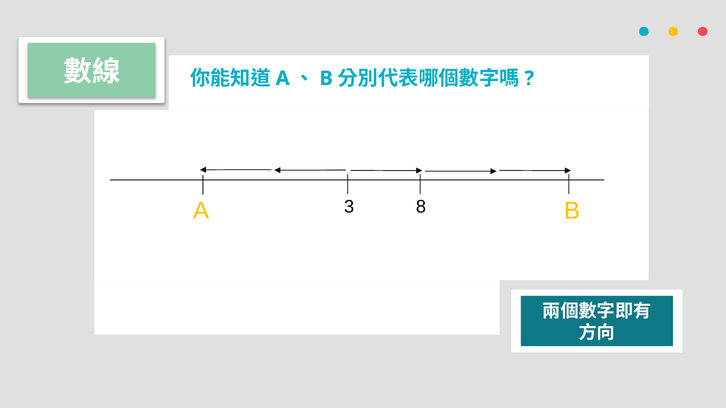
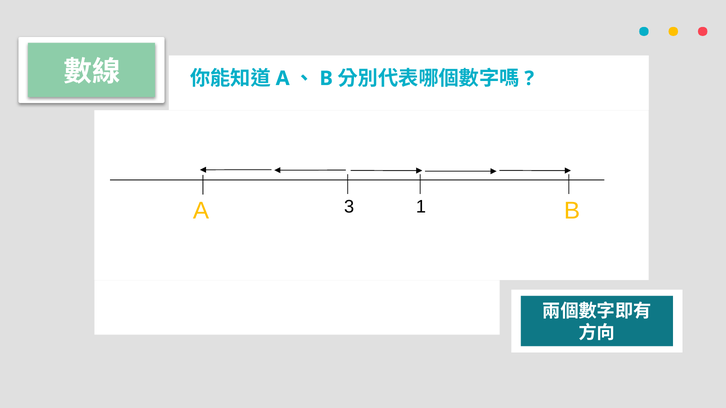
8: 8 -> 1
